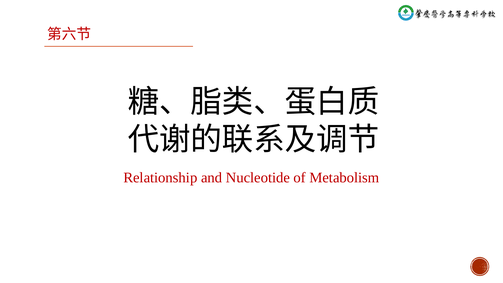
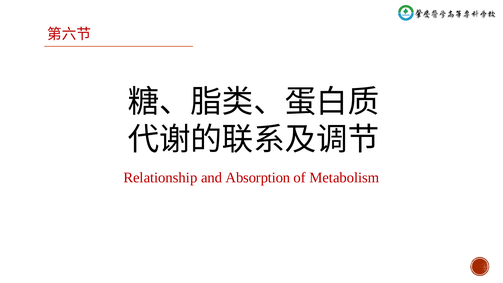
Nucleotide: Nucleotide -> Absorption
